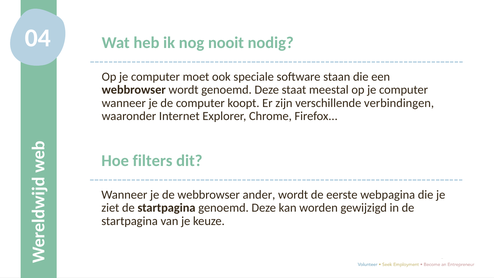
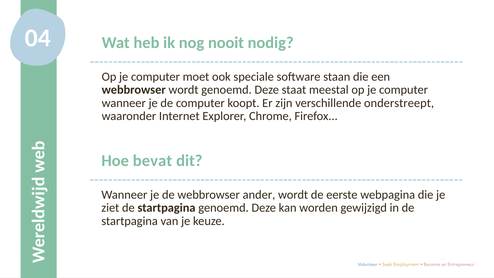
verbindingen: verbindingen -> onderstreept
filters: filters -> bevat
